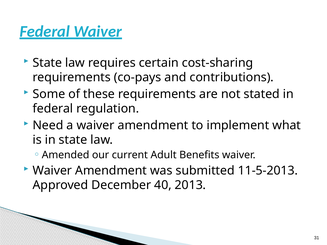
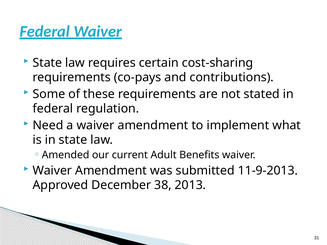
11-5-2013: 11-5-2013 -> 11-9-2013
40: 40 -> 38
